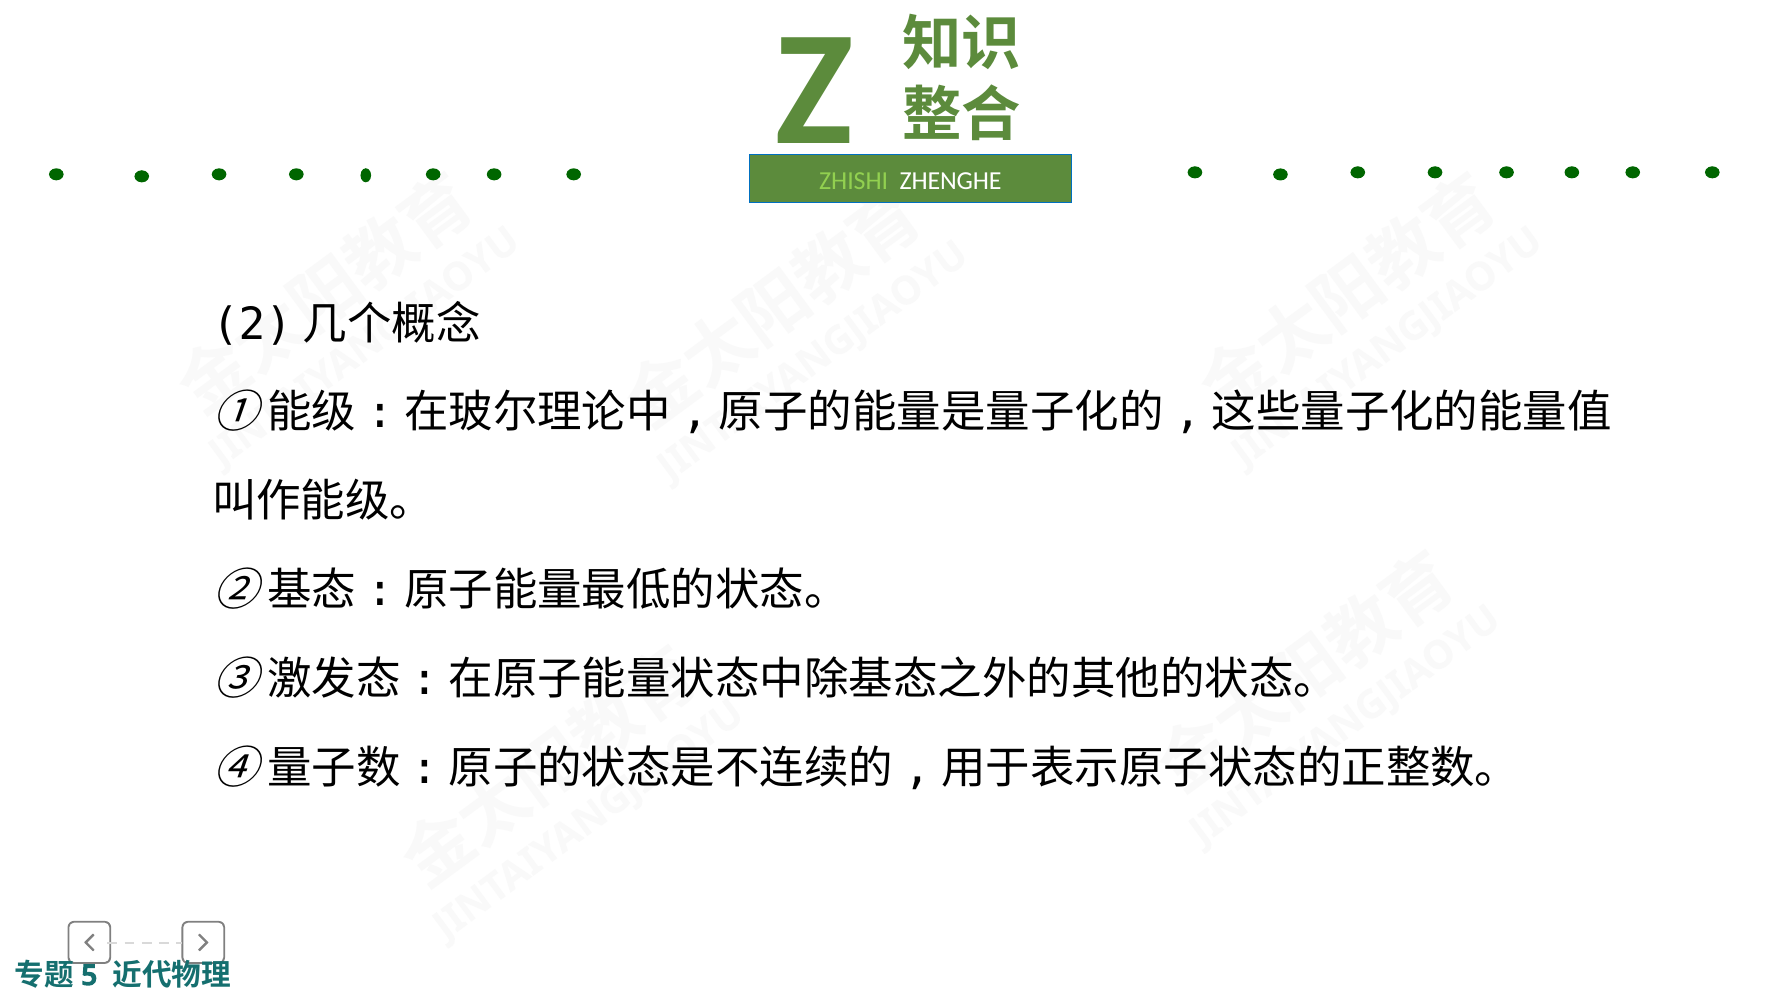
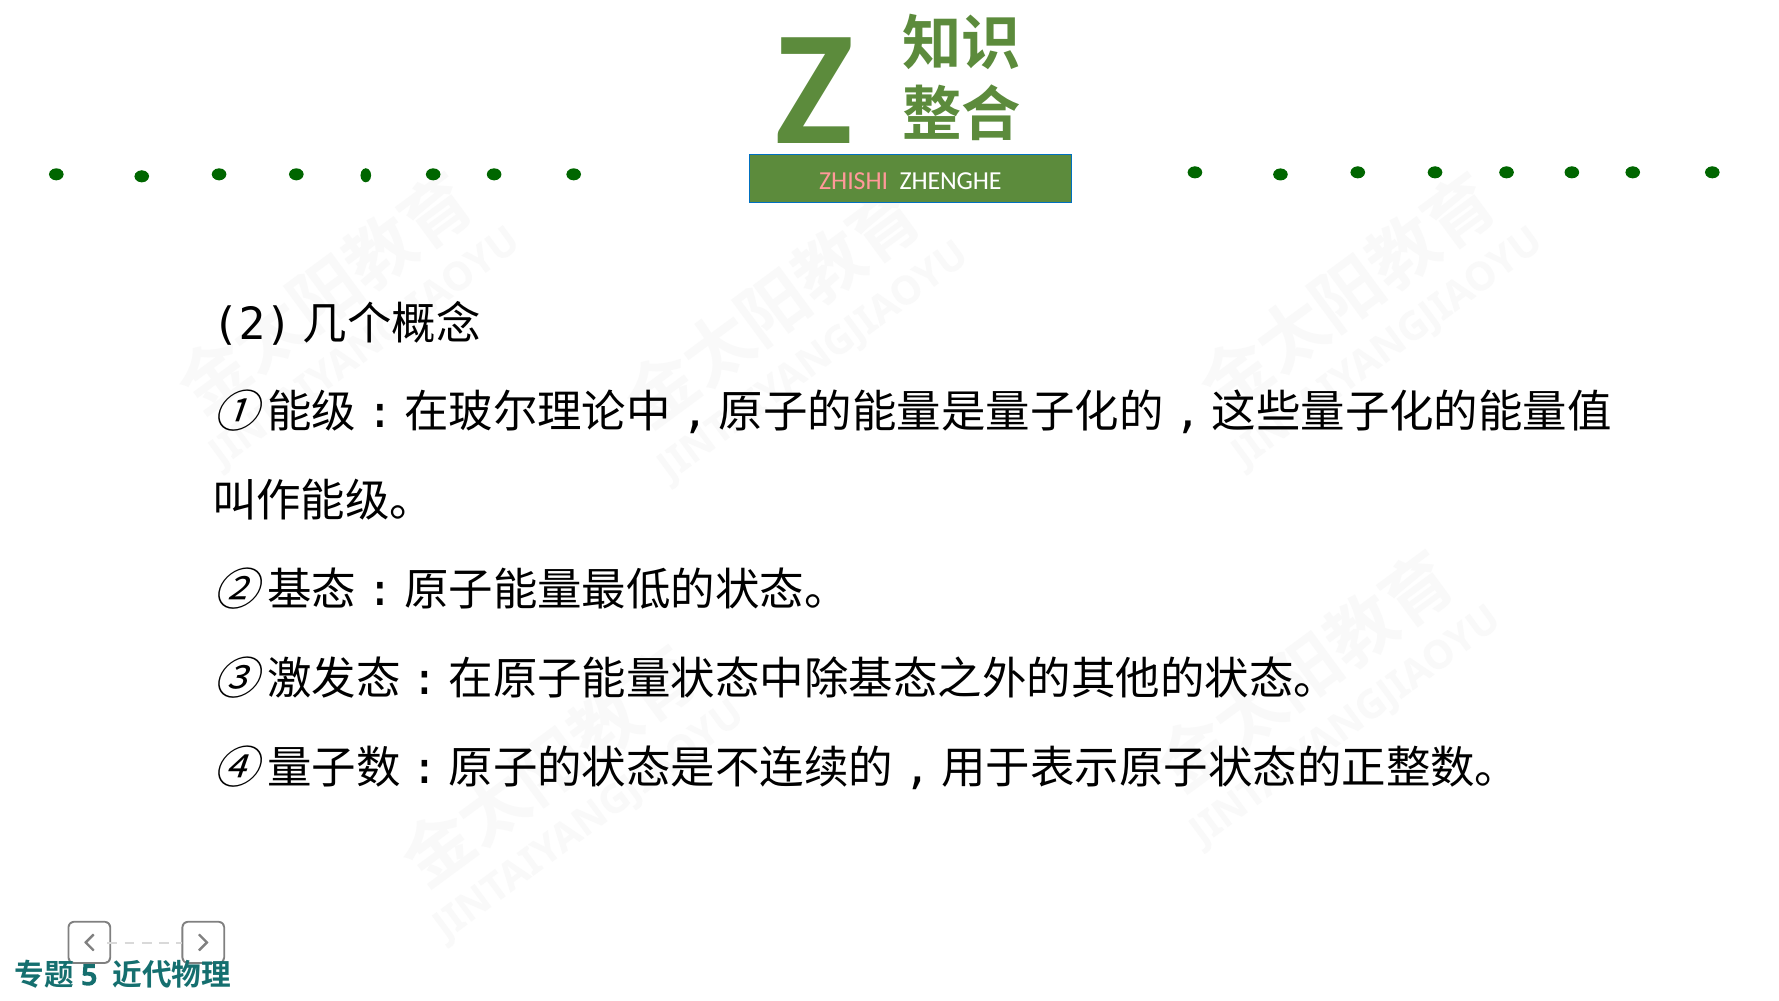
ZHISHI colour: light green -> pink
